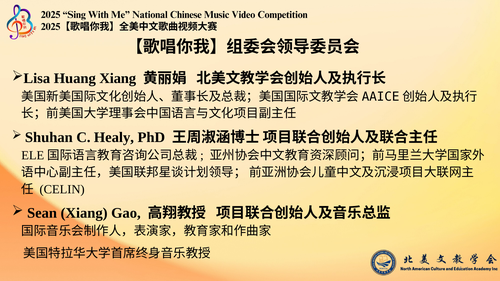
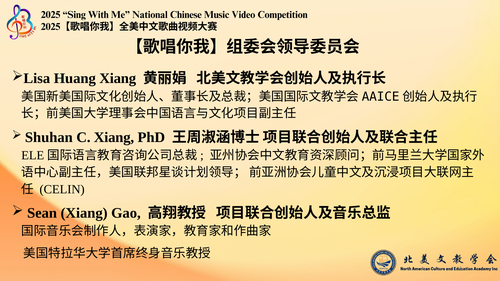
C Healy: Healy -> Xiang
